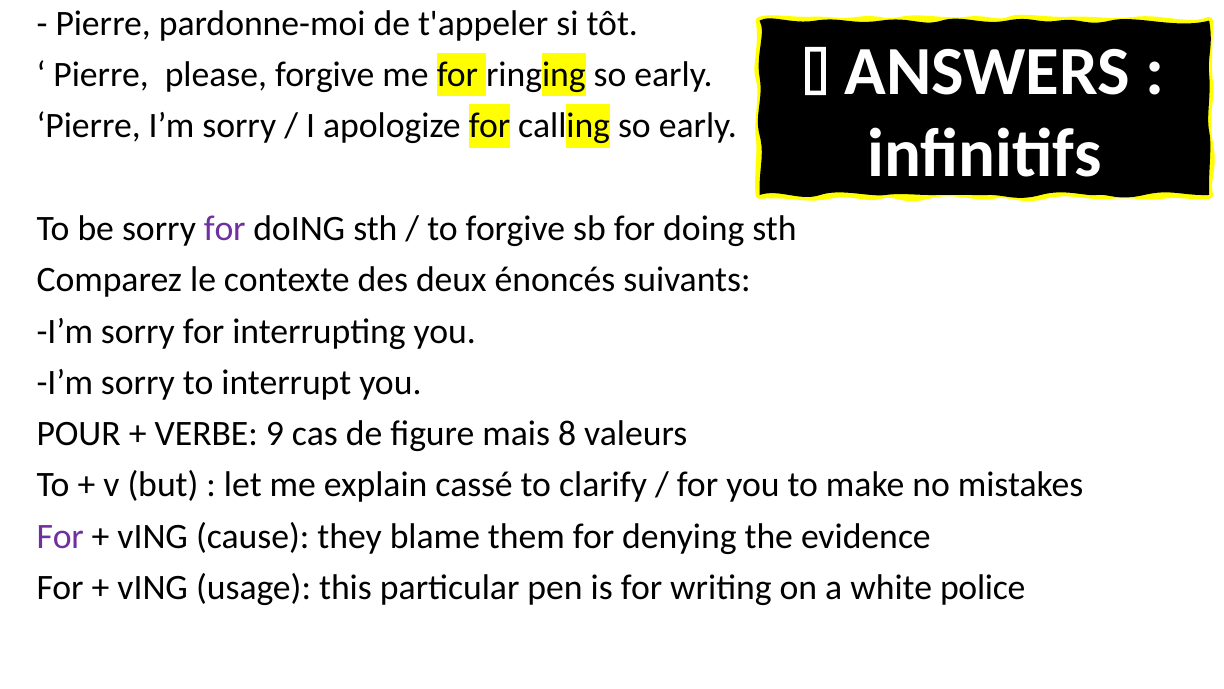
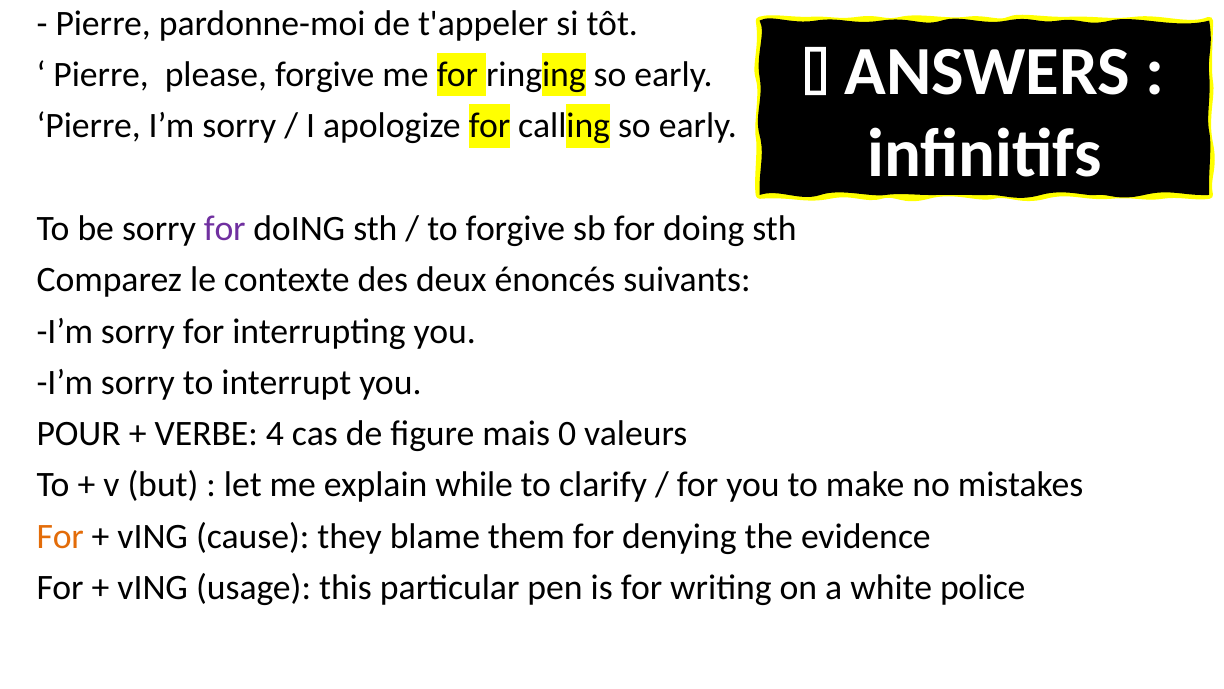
9: 9 -> 4
8: 8 -> 0
cassé: cassé -> while
For at (60, 536) colour: purple -> orange
